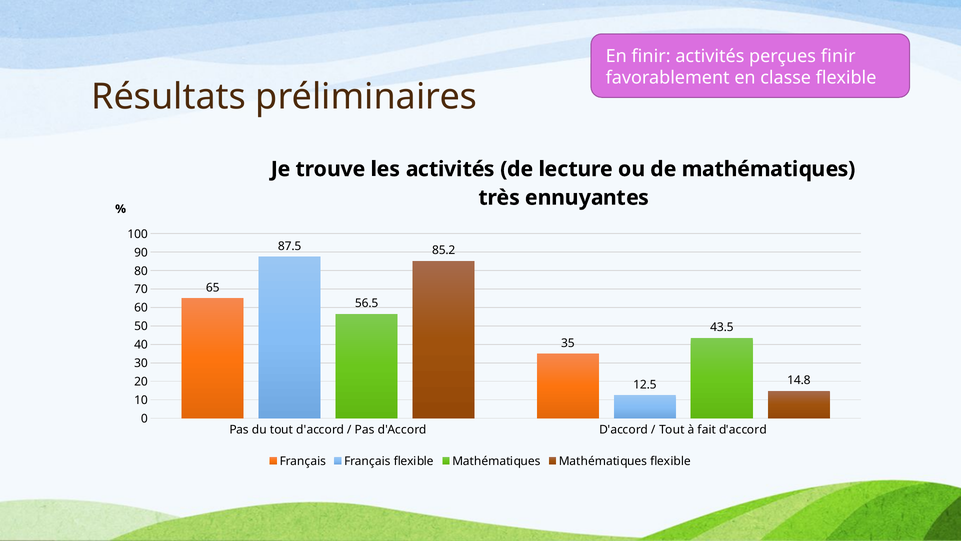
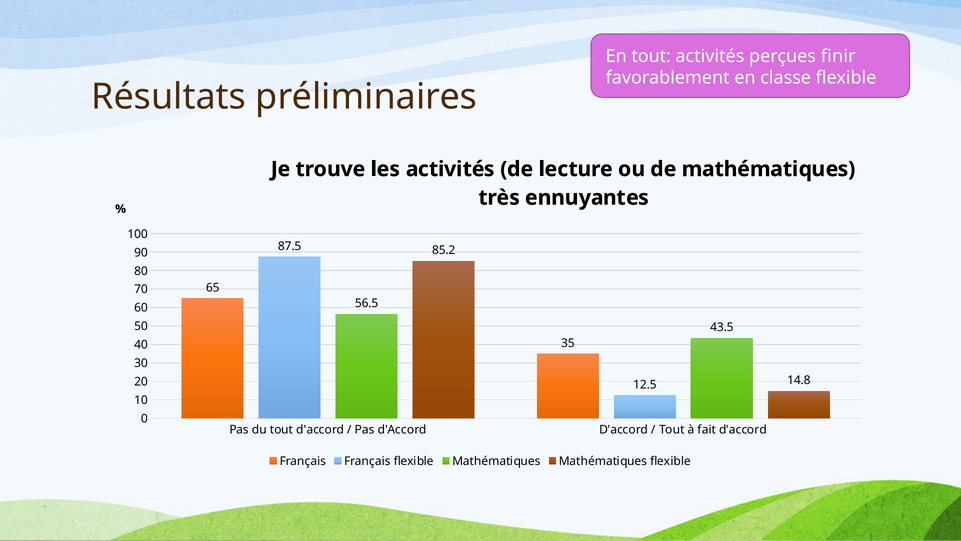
En finir: finir -> tout
